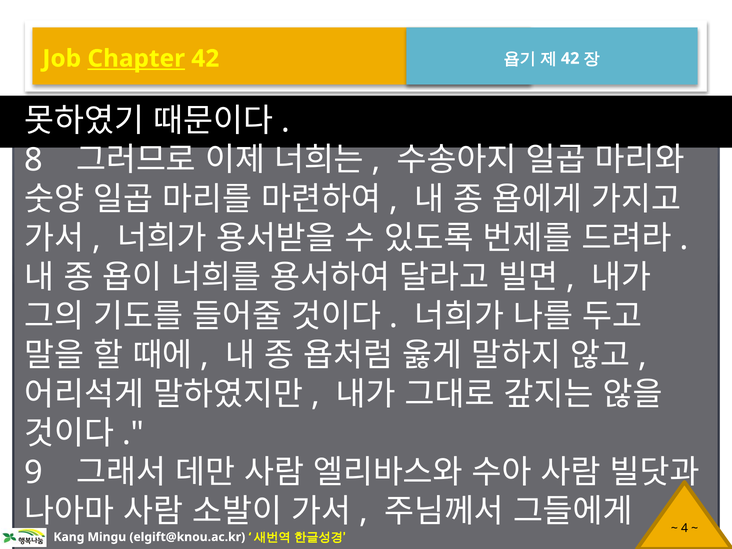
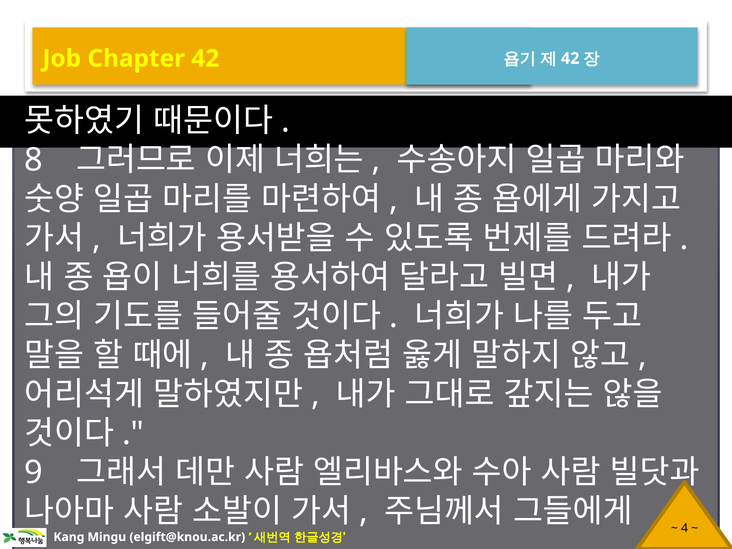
Chapter underline: present -> none
